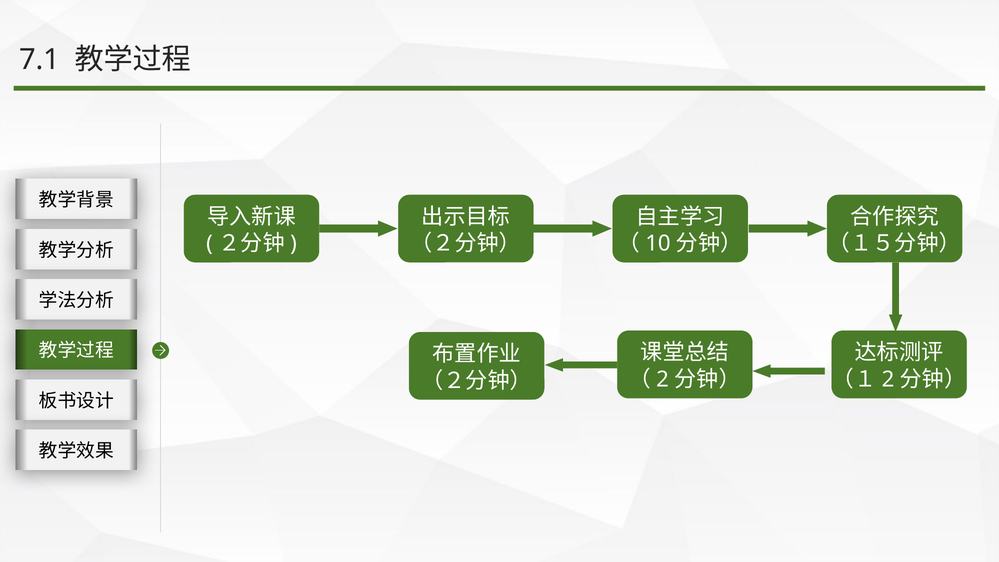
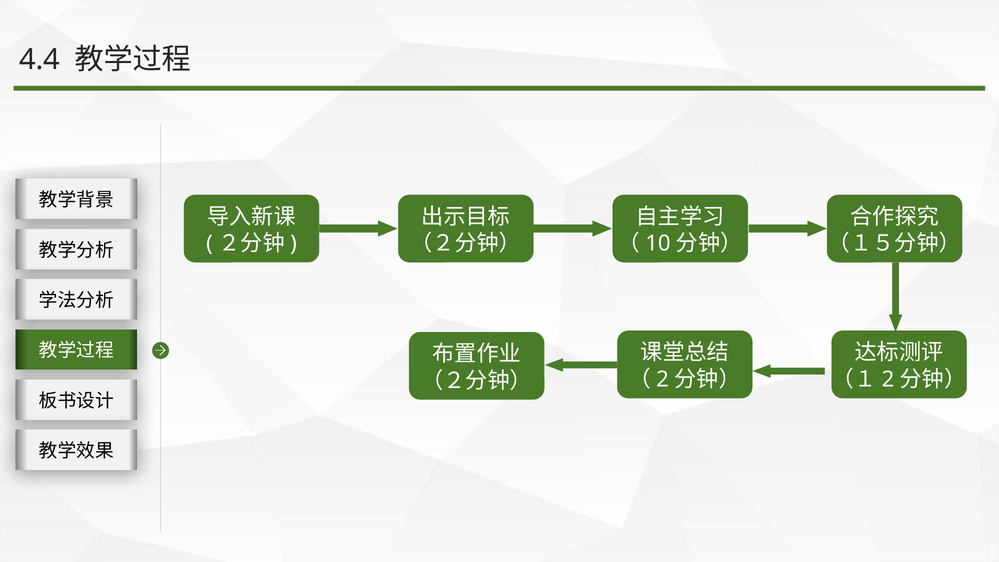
7.1: 7.1 -> 4.4
